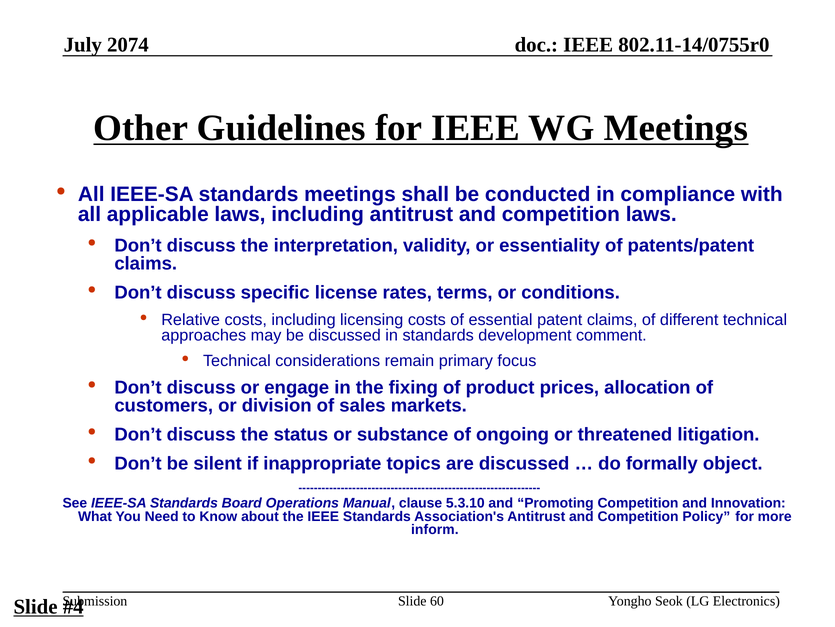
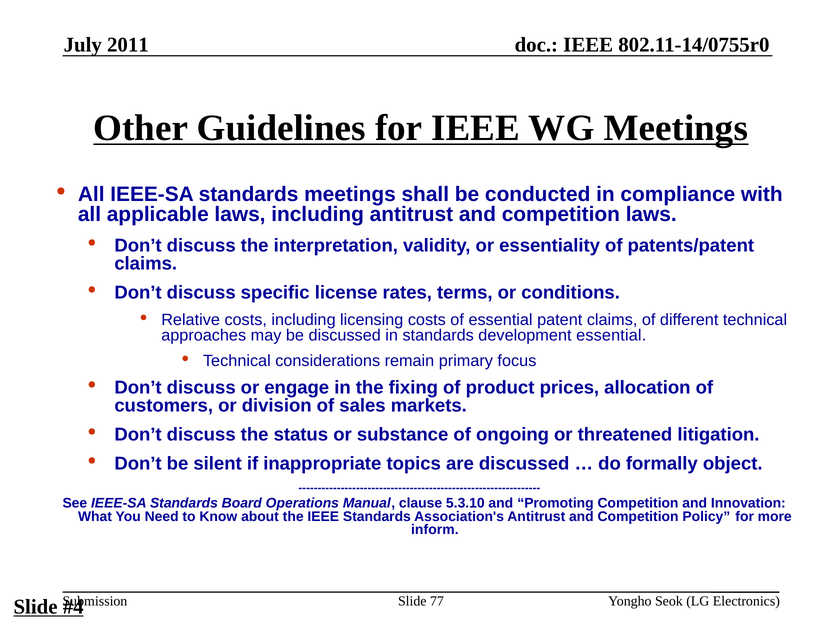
2074: 2074 -> 2011
development comment: comment -> essential
60: 60 -> 77
